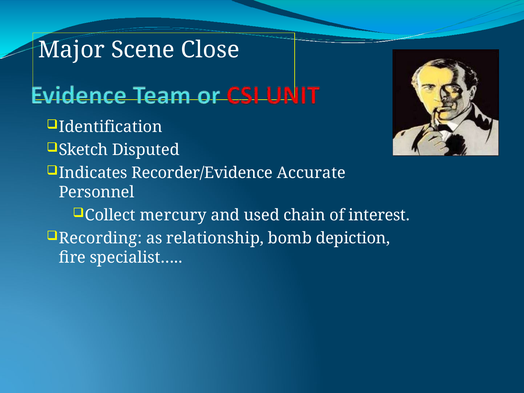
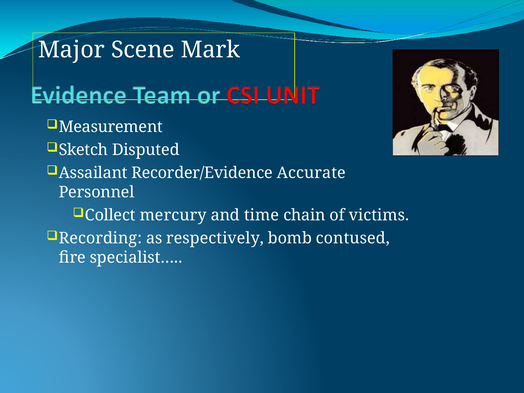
Close: Close -> Mark
Identification: Identification -> Measurement
Indicates: Indicates -> Assailant
used: used -> time
interest: interest -> victims
relationship: relationship -> respectively
depiction: depiction -> contused
